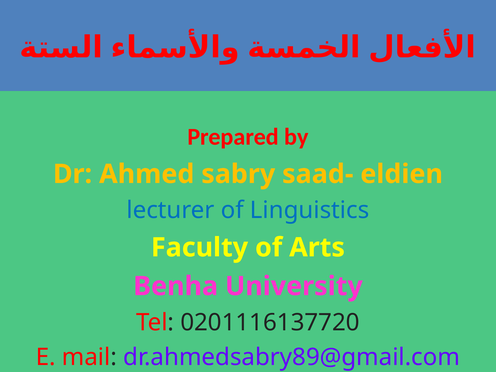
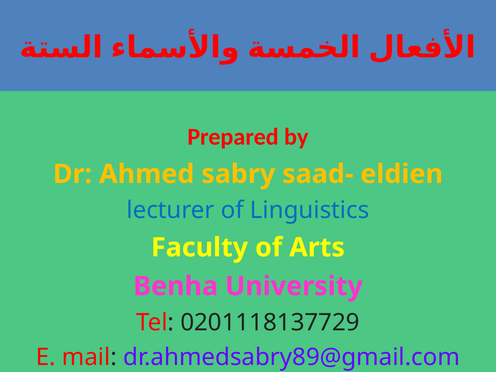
0201116137720: 0201116137720 -> 0201118137729
